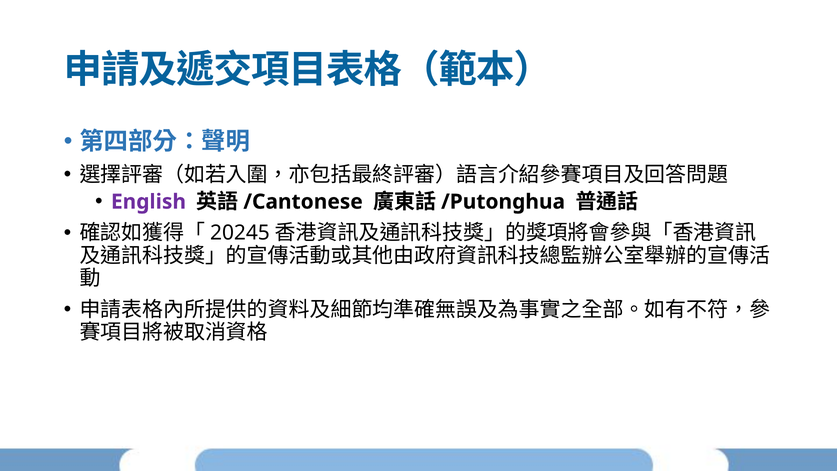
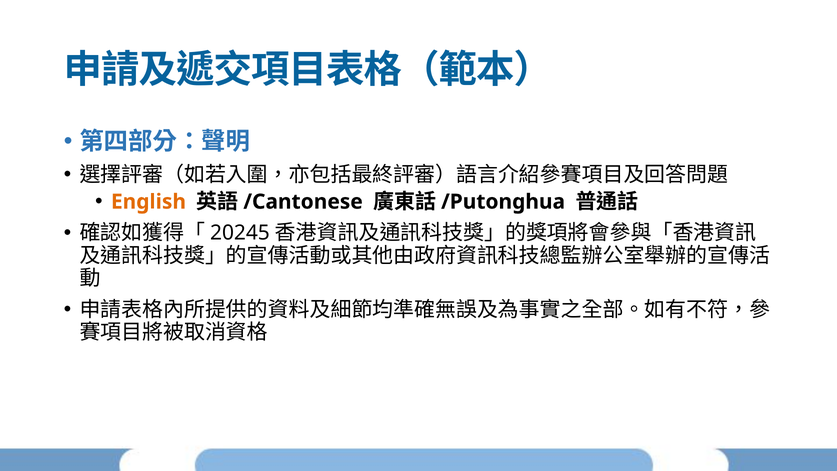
English colour: purple -> orange
